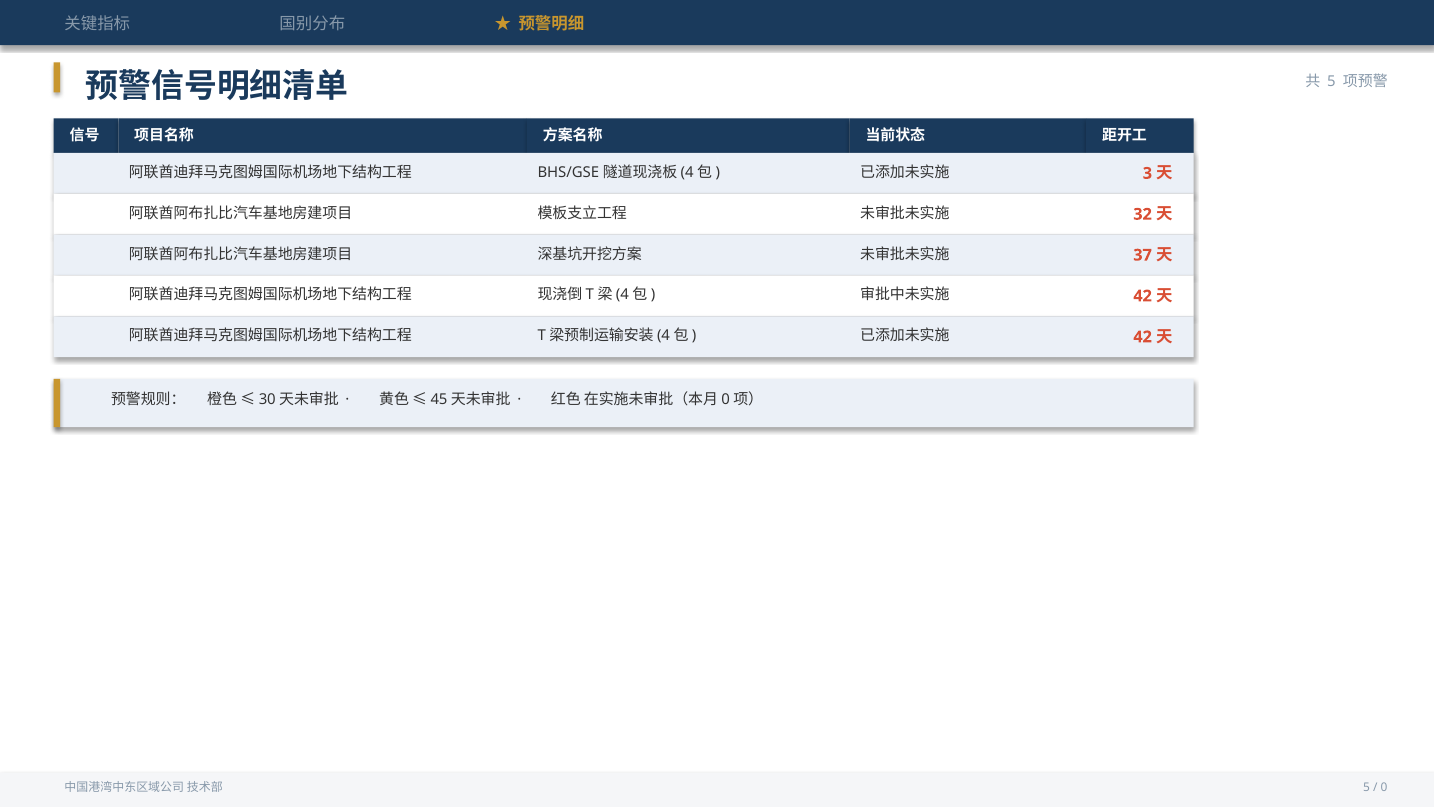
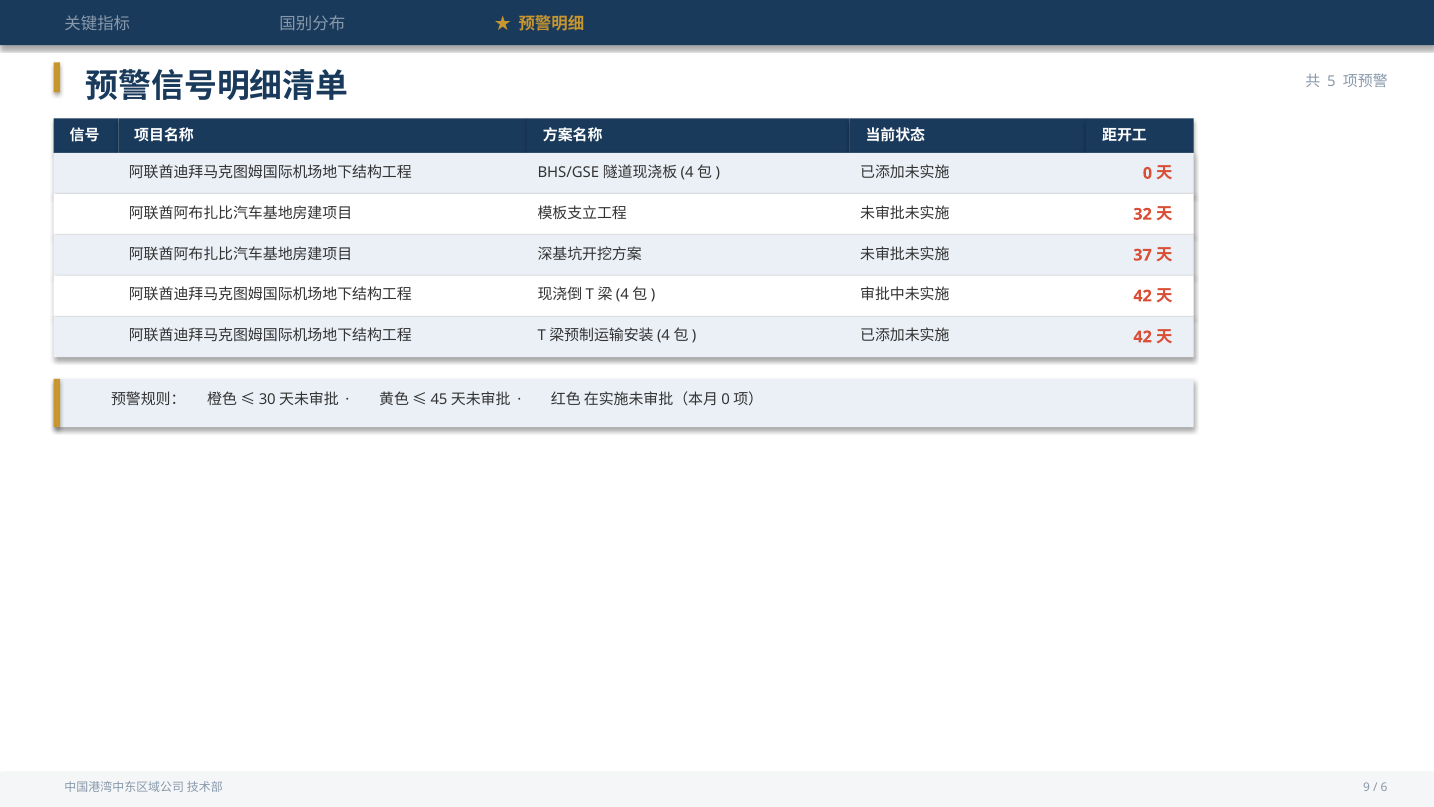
3: 3 -> 0
5 at (1367, 788): 5 -> 9
0: 0 -> 6
